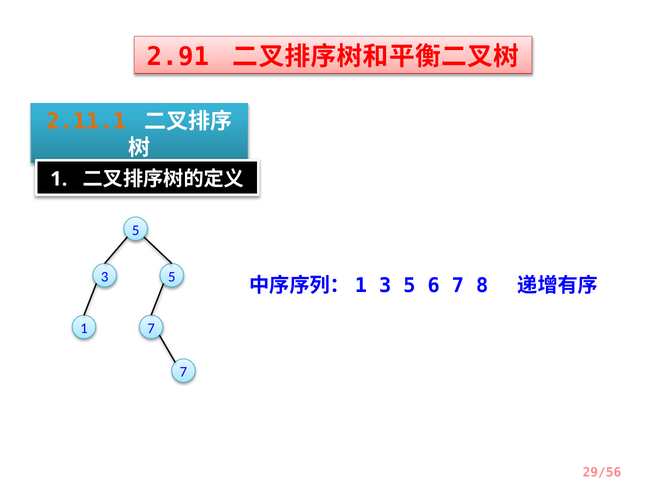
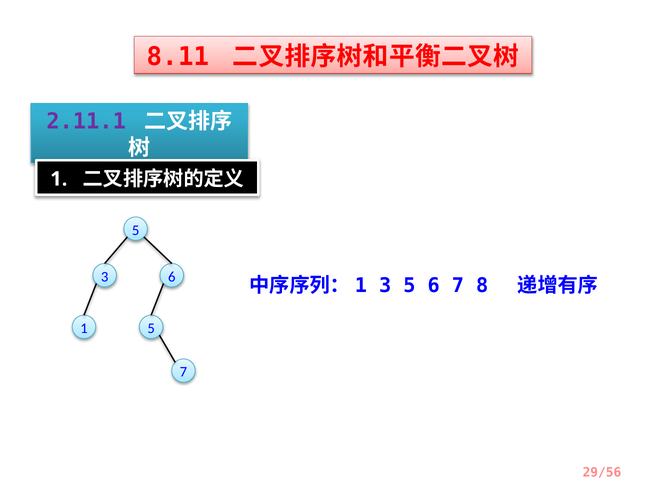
2.91: 2.91 -> 8.11
2.11.1 colour: orange -> purple
5 at (172, 277): 5 -> 6
1 7: 7 -> 5
